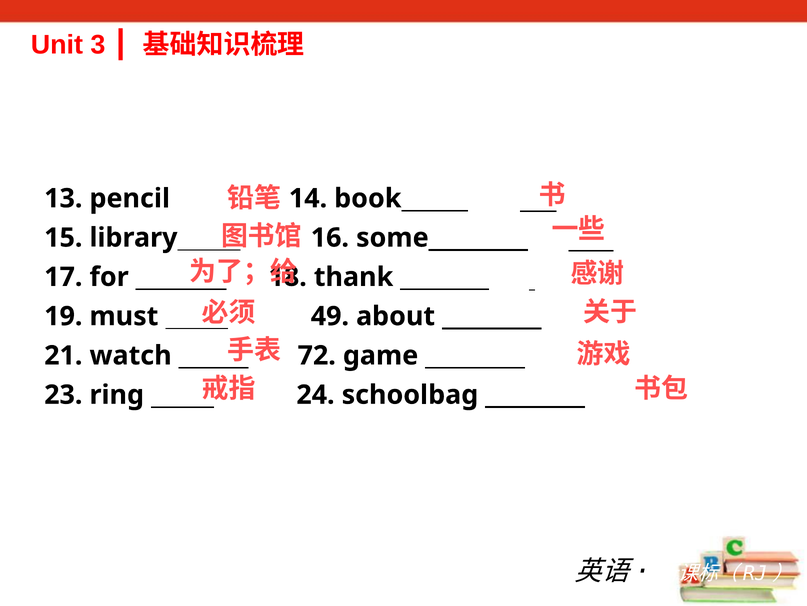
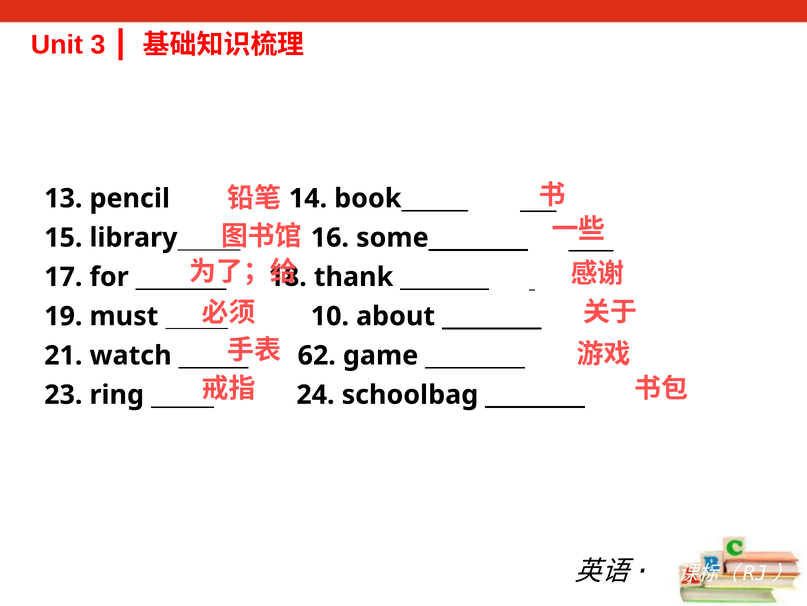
49: 49 -> 10
72: 72 -> 62
